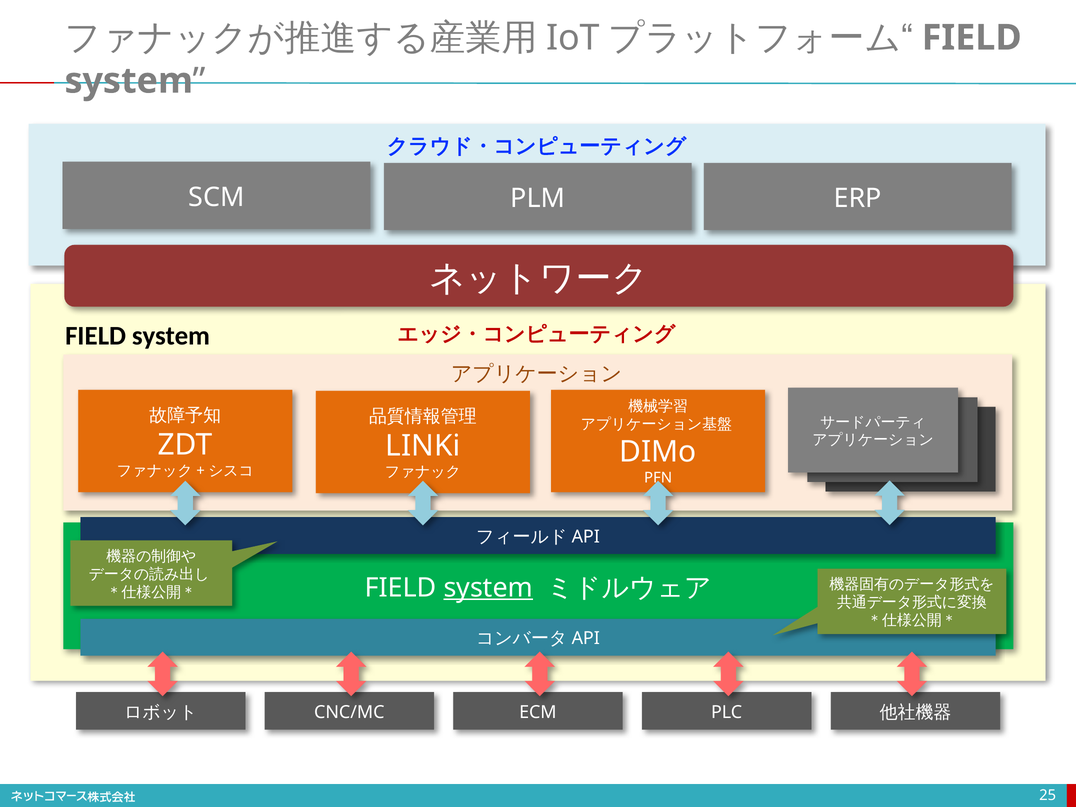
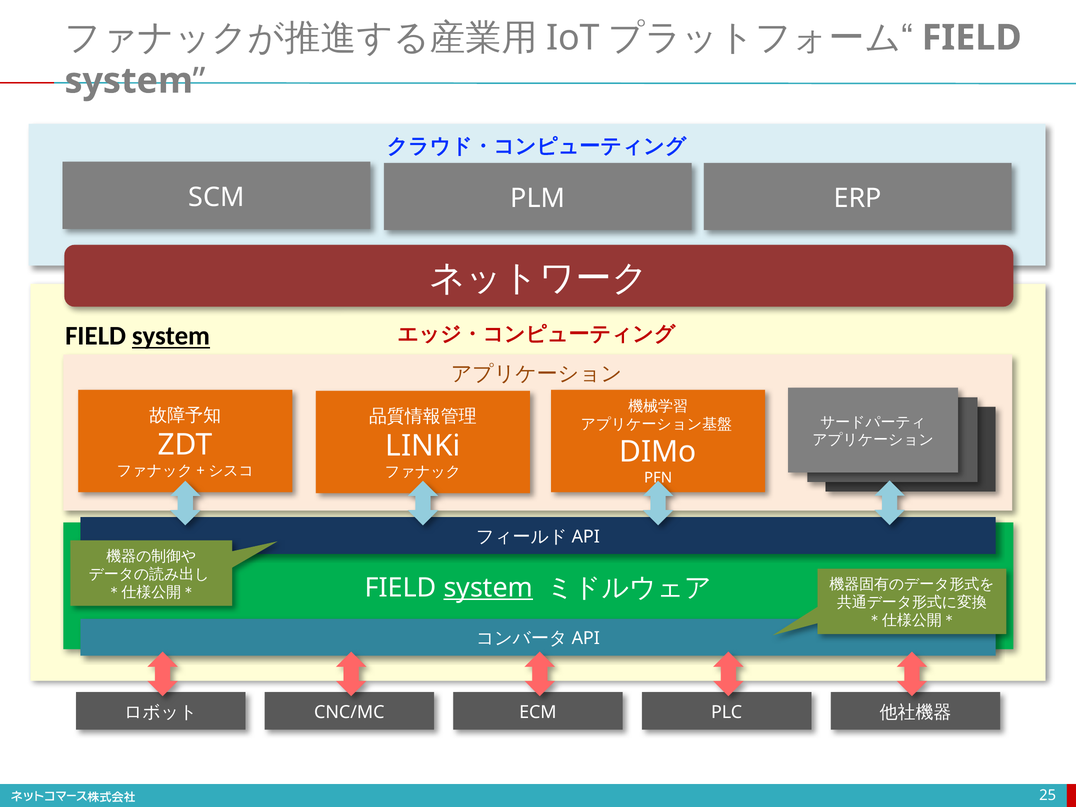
system at (171, 336) underline: none -> present
